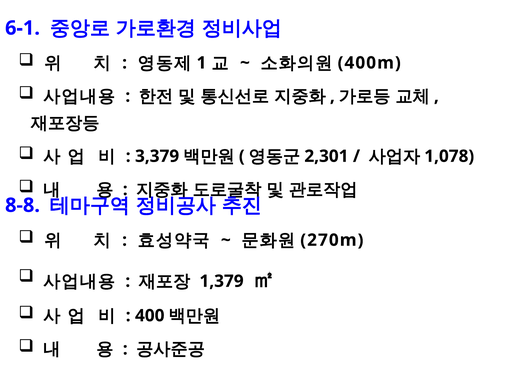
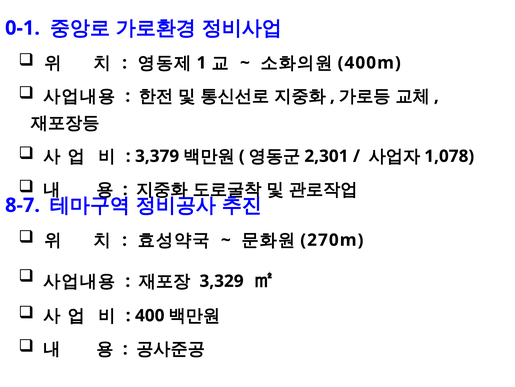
6-1: 6-1 -> 0-1
8-8: 8-8 -> 8-7
1,379: 1,379 -> 3,329
